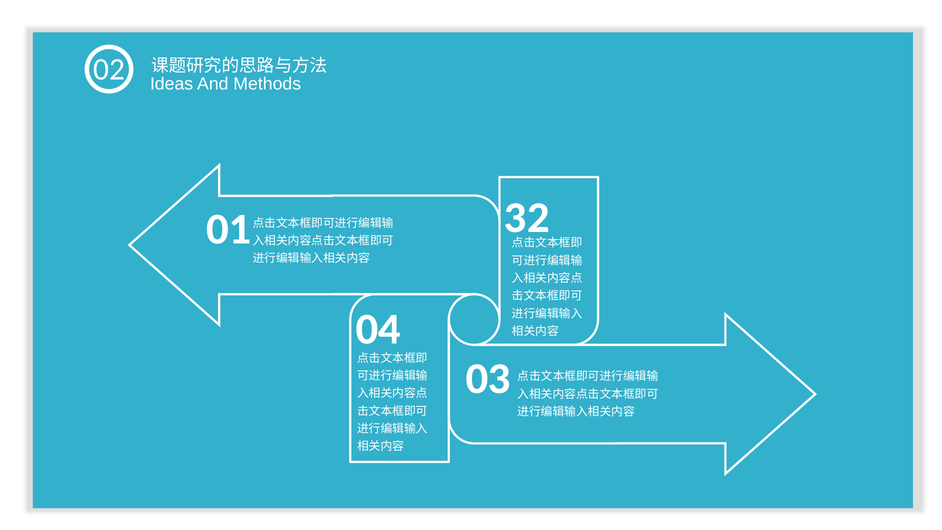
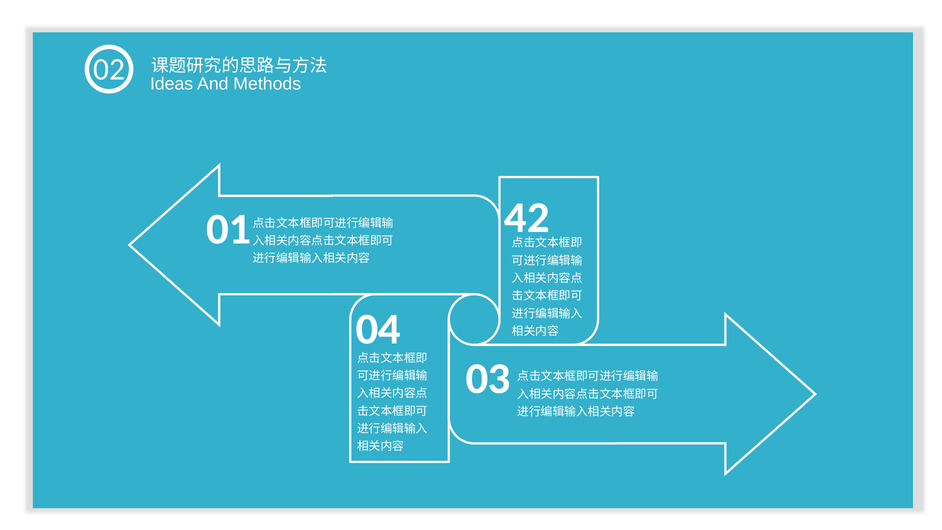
32: 32 -> 42
